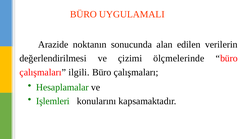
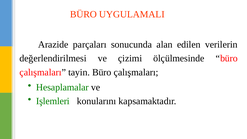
noktanın: noktanın -> parçaları
ölçmelerinde: ölçmelerinde -> ölçülmesinde
ilgili: ilgili -> tayin
